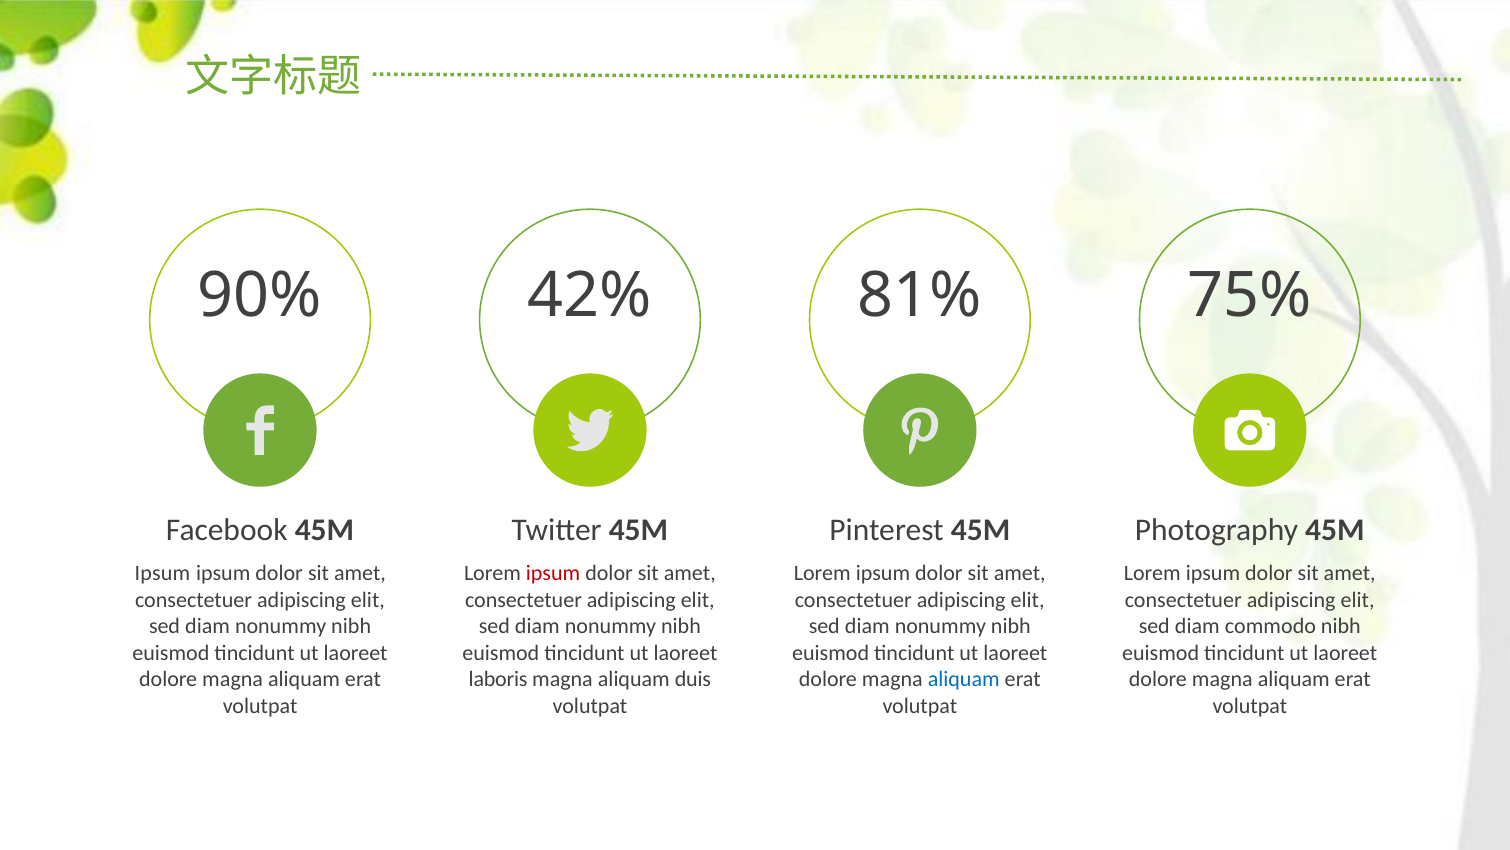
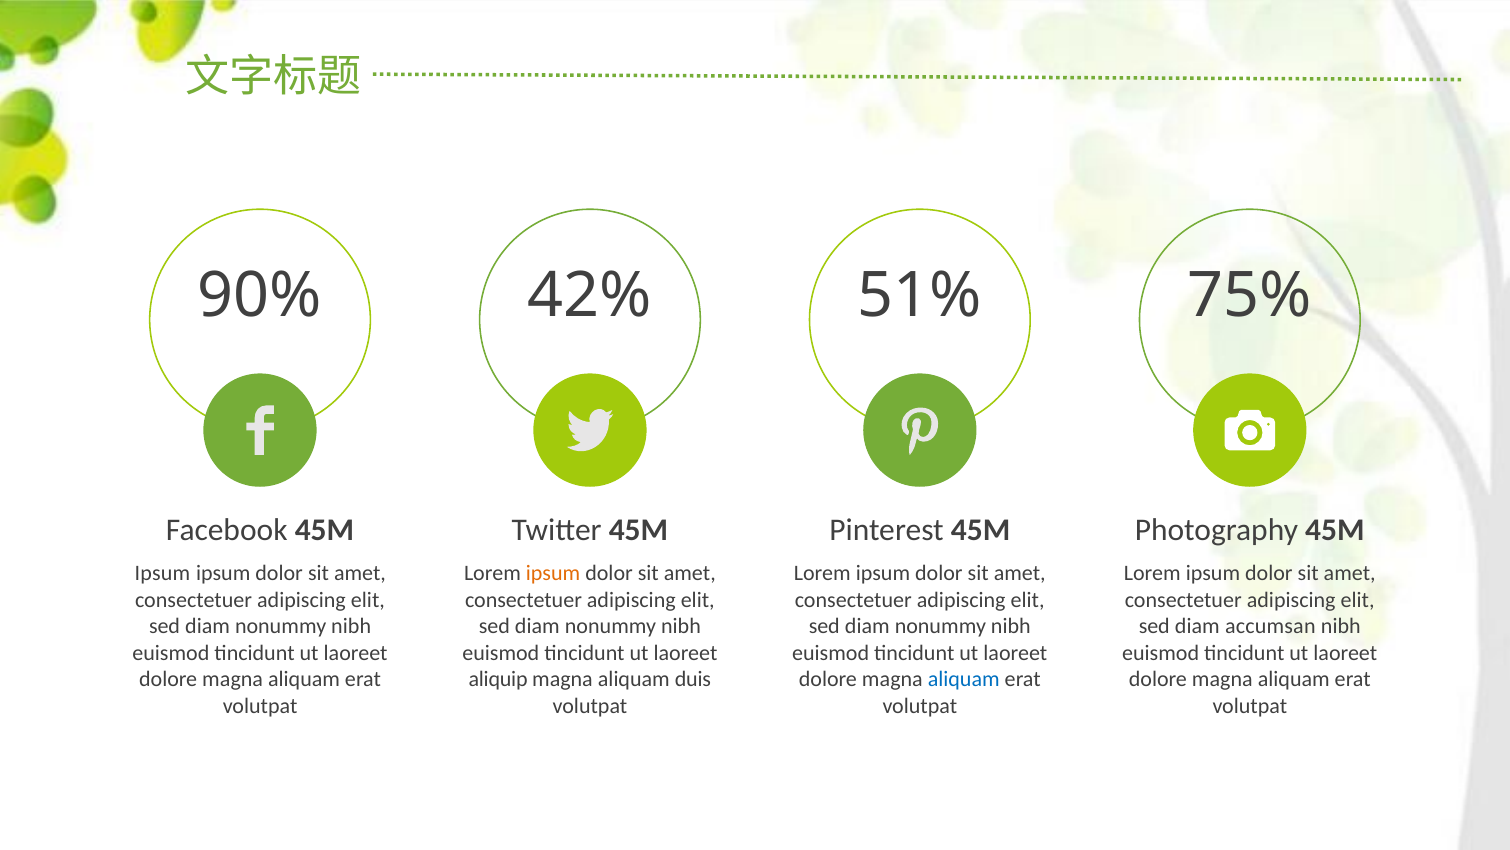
81%: 81% -> 51%
ipsum at (553, 573) colour: red -> orange
commodo: commodo -> accumsan
laboris: laboris -> aliquip
